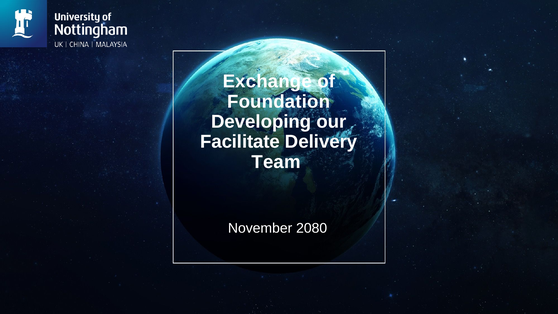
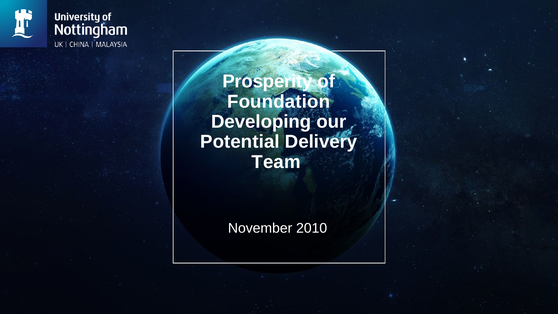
Exchange: Exchange -> Prosperity
Facilitate: Facilitate -> Potential
2080: 2080 -> 2010
